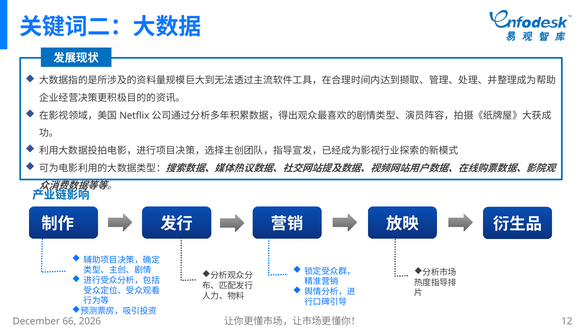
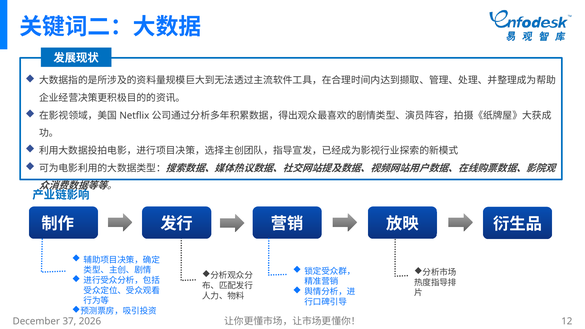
66: 66 -> 37
